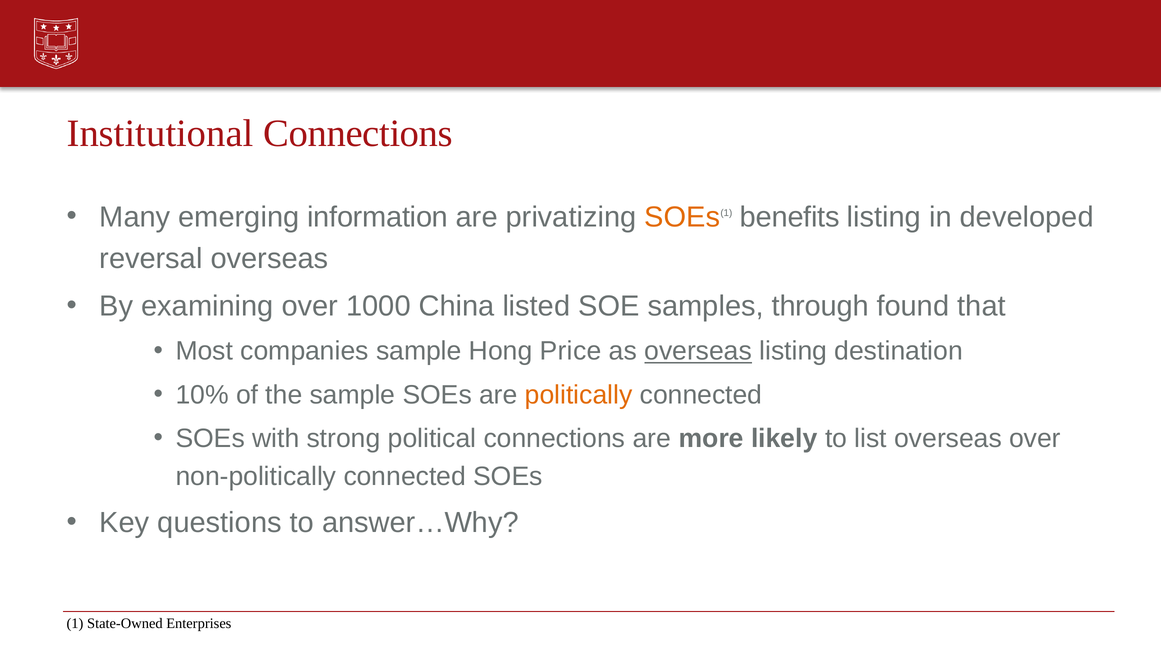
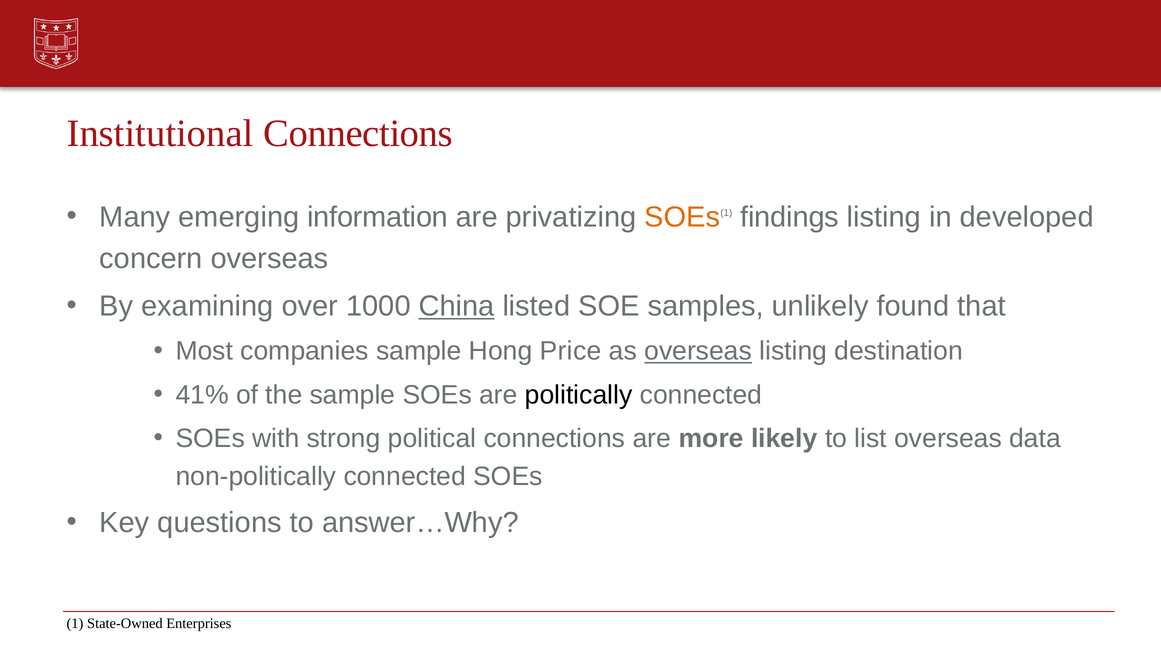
benefits: benefits -> findings
reversal: reversal -> concern
China underline: none -> present
through: through -> unlikely
10%: 10% -> 41%
politically colour: orange -> black
overseas over: over -> data
